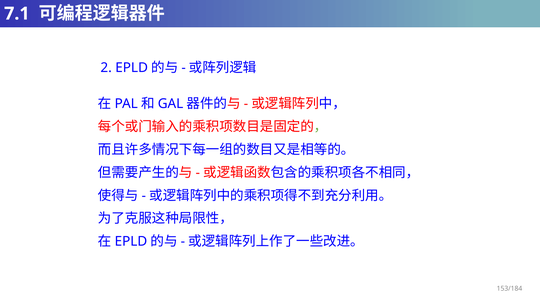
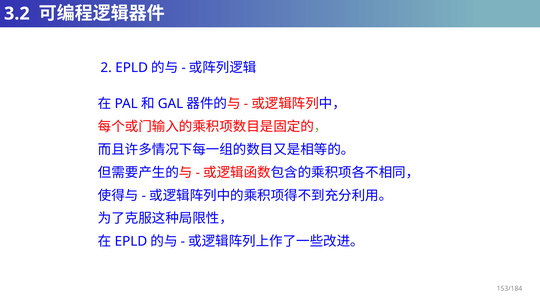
7.1: 7.1 -> 3.2
